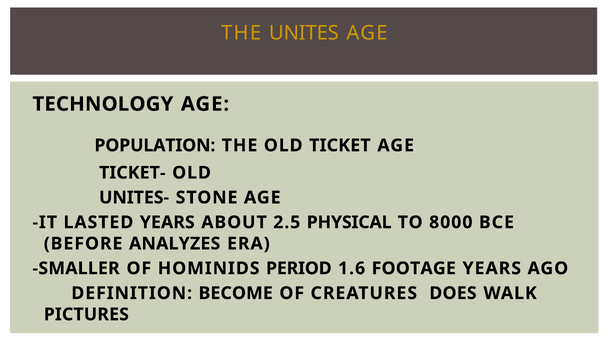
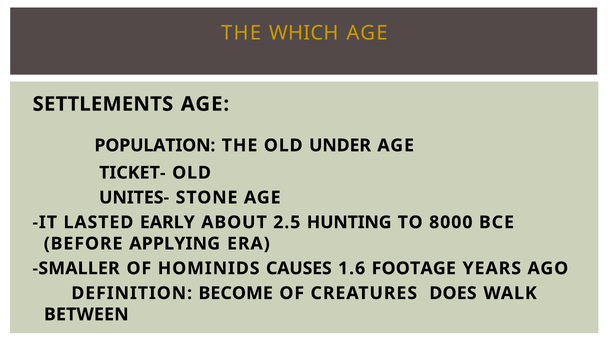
UNITES: UNITES -> WHICH
TECHNOLOGY: TECHNOLOGY -> SETTLEMENTS
TICKET: TICKET -> UNDER
LASTED YEARS: YEARS -> EARLY
PHYSICAL: PHYSICAL -> HUNTING
ANALYZES: ANALYZES -> APPLYING
PERIOD: PERIOD -> CAUSES
PICTURES: PICTURES -> BETWEEN
